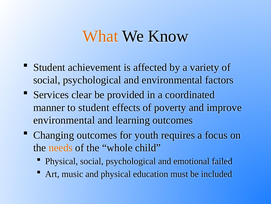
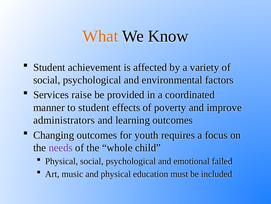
clear: clear -> raise
environmental at (64, 120): environmental -> administrators
needs colour: orange -> purple
